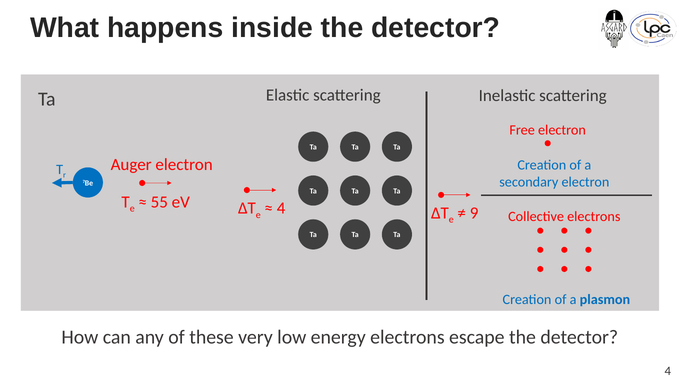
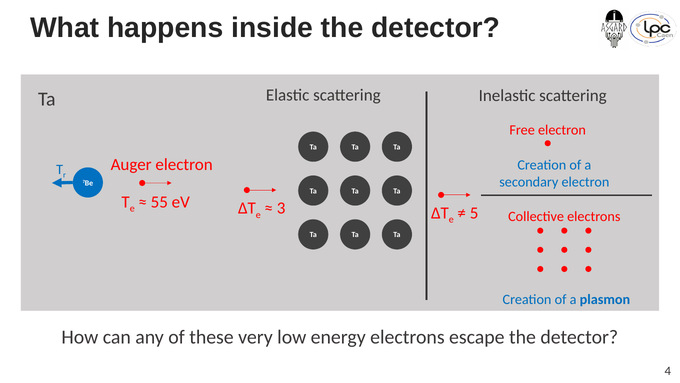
4 at (281, 208): 4 -> 3
9: 9 -> 5
